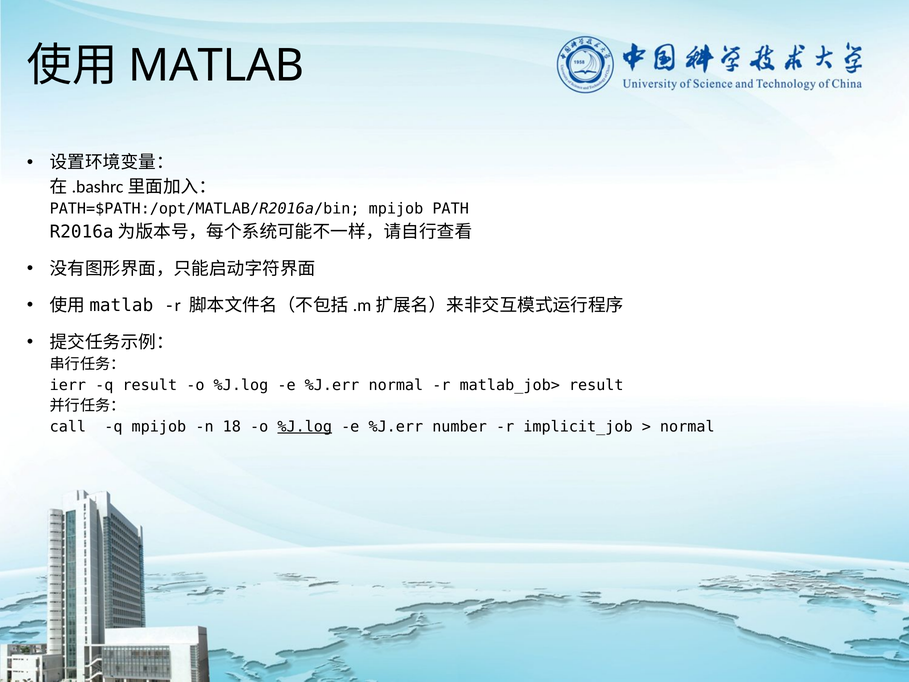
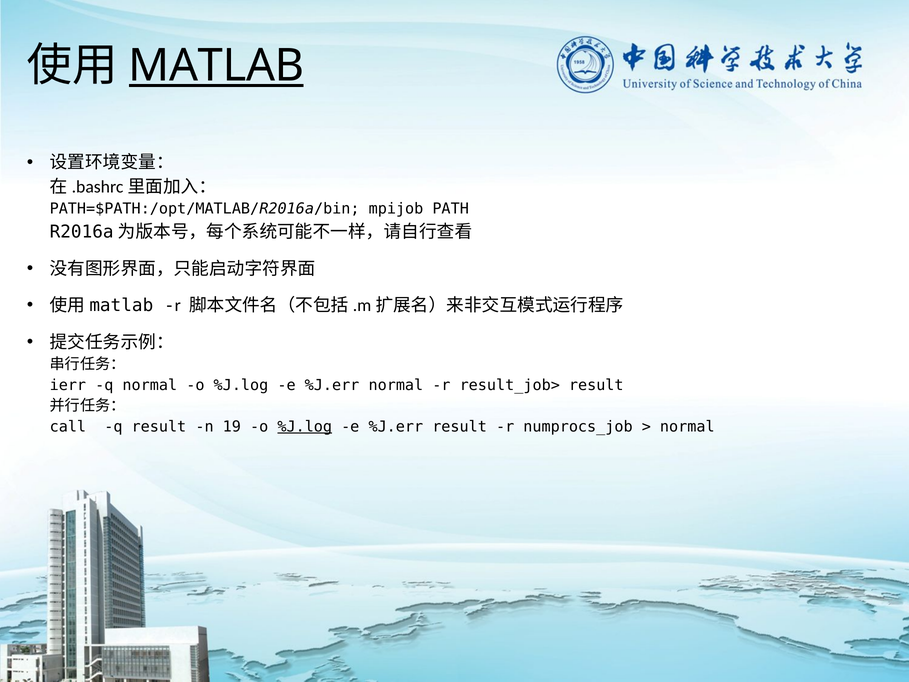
MATLAB underline: none -> present
q result: result -> normal
matlab_job>: matlab_job> -> result_job>
q mpijob: mpijob -> result
18: 18 -> 19
%J.err number: number -> result
implicit_job: implicit_job -> numprocs_job
